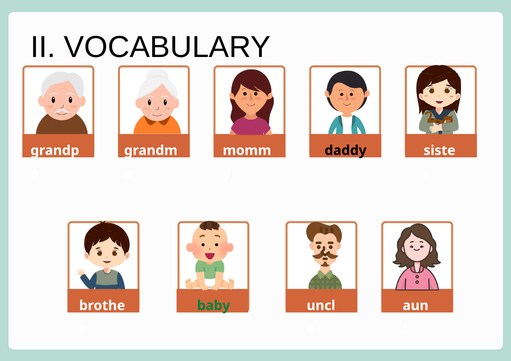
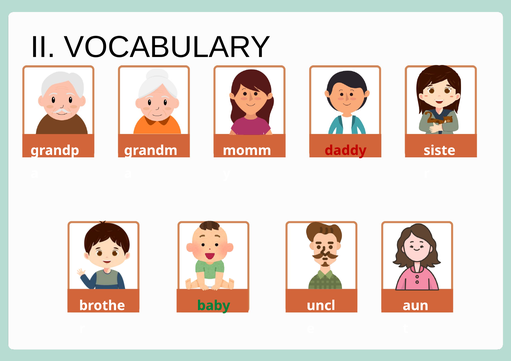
daddy colour: black -> red
